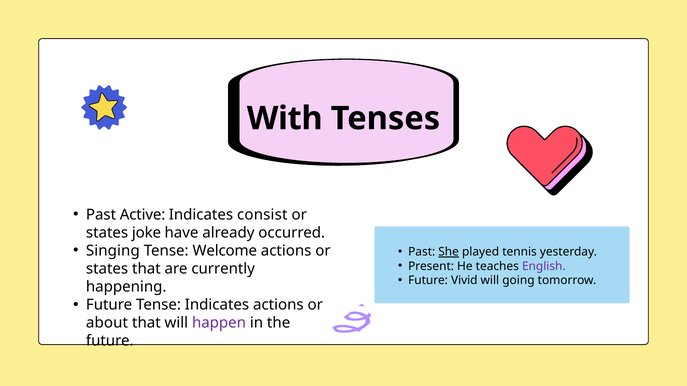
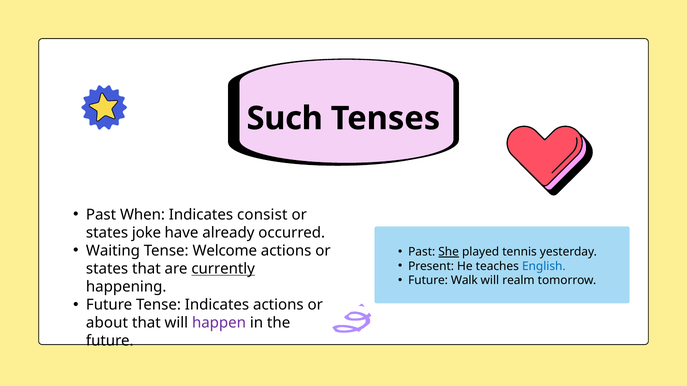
With: With -> Such
Active: Active -> When
Singing: Singing -> Waiting
English colour: purple -> blue
currently underline: none -> present
Vivid: Vivid -> Walk
going: going -> realm
